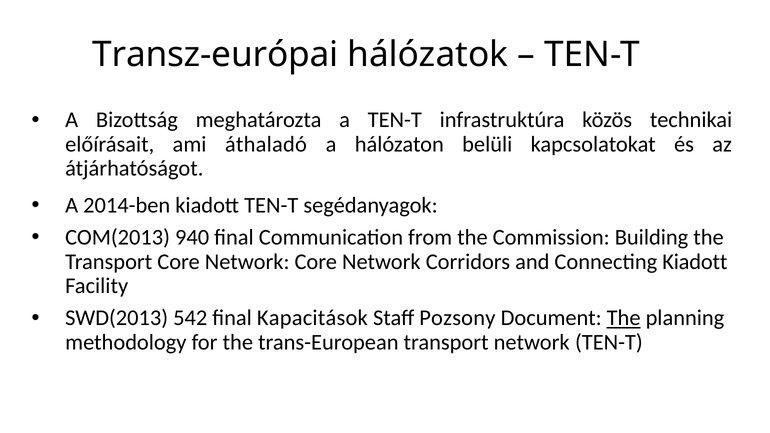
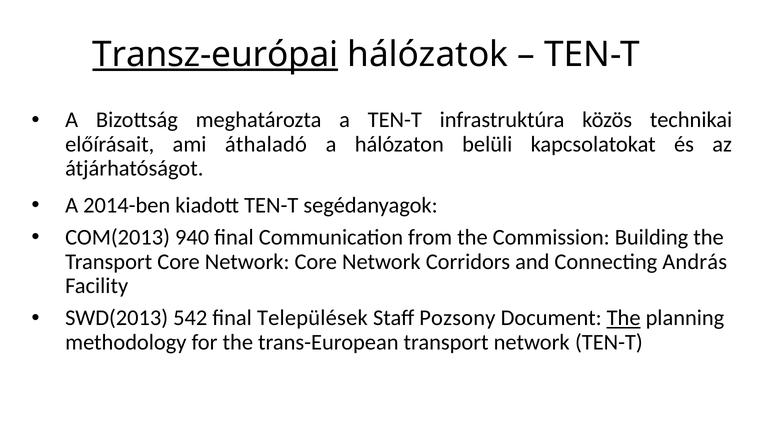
Transz-európai underline: none -> present
Connecting Kiadott: Kiadott -> András
Kapacitások: Kapacitások -> Települések
